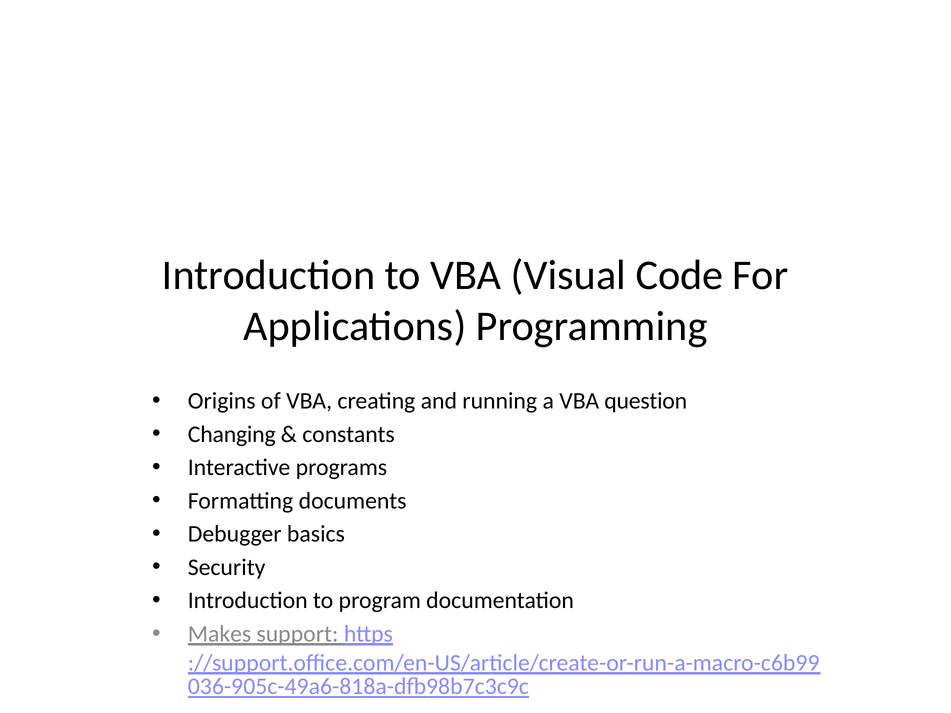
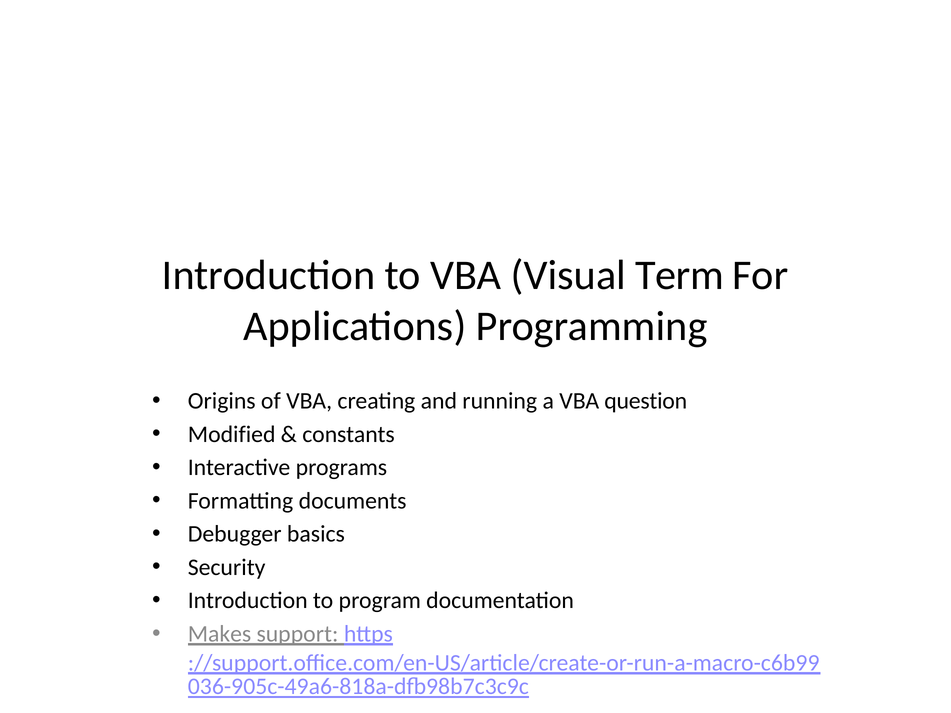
Code: Code -> Term
Changing: Changing -> Modified
